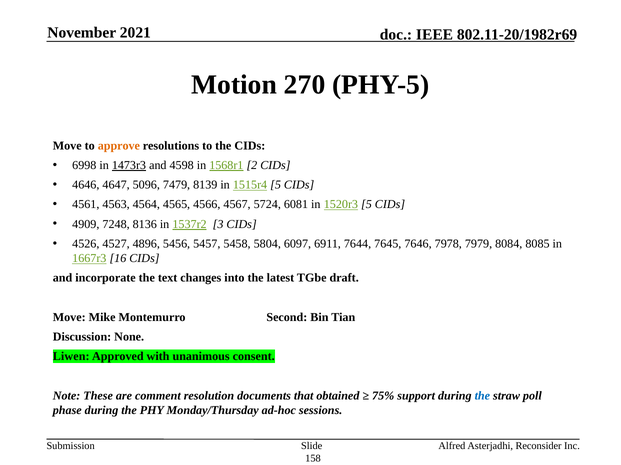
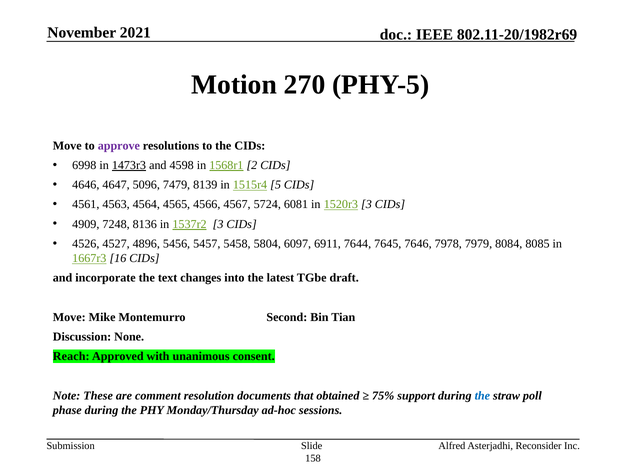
approve colour: orange -> purple
1520r3 5: 5 -> 3
Liwen: Liwen -> Reach
